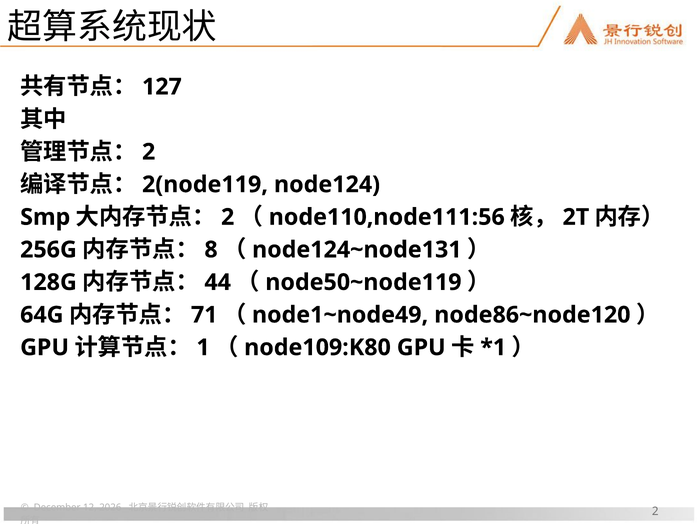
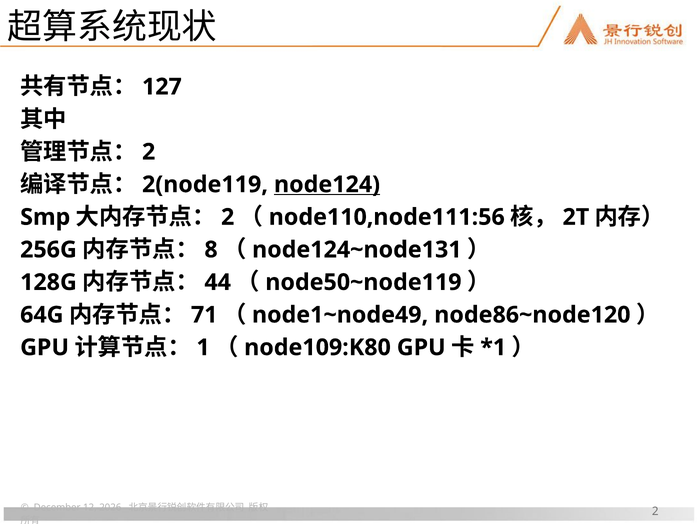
node124 underline: none -> present
